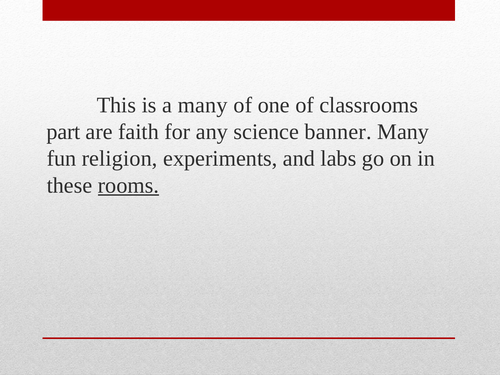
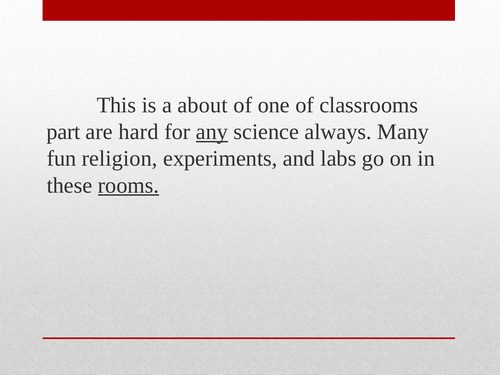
a many: many -> about
faith: faith -> hard
any underline: none -> present
banner: banner -> always
